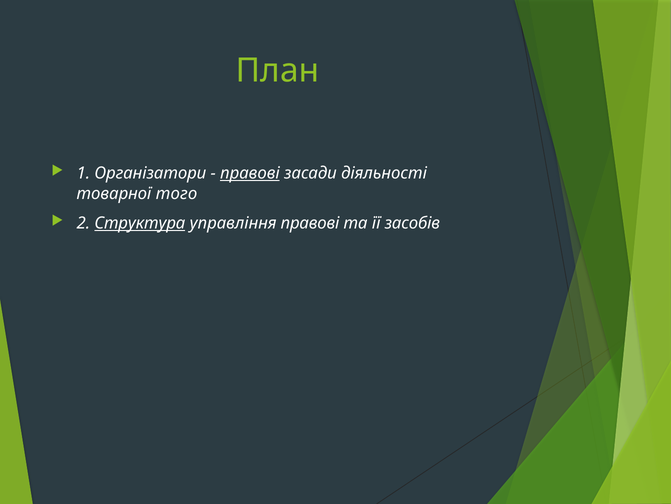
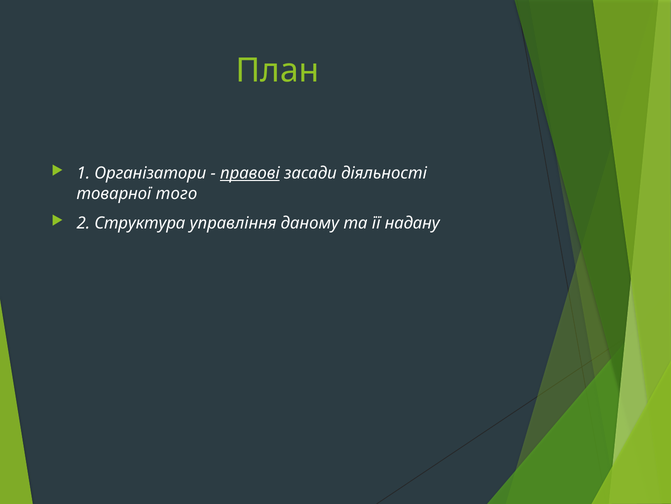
Структура underline: present -> none
управління правові: правові -> даному
засобів: засобів -> надану
